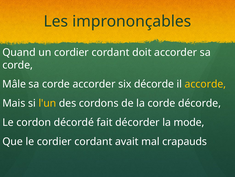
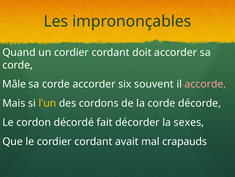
six décorde: décorde -> souvent
accorde colour: yellow -> pink
mode: mode -> sexes
